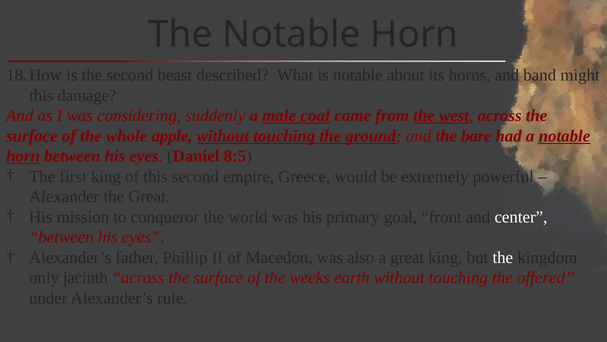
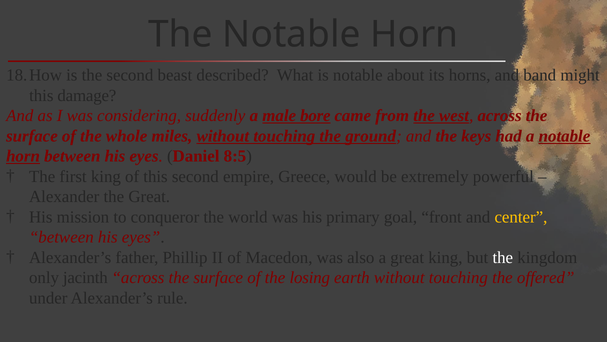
coal: coal -> bore
apple: apple -> miles
bare: bare -> keys
center colour: white -> yellow
weeks: weeks -> losing
